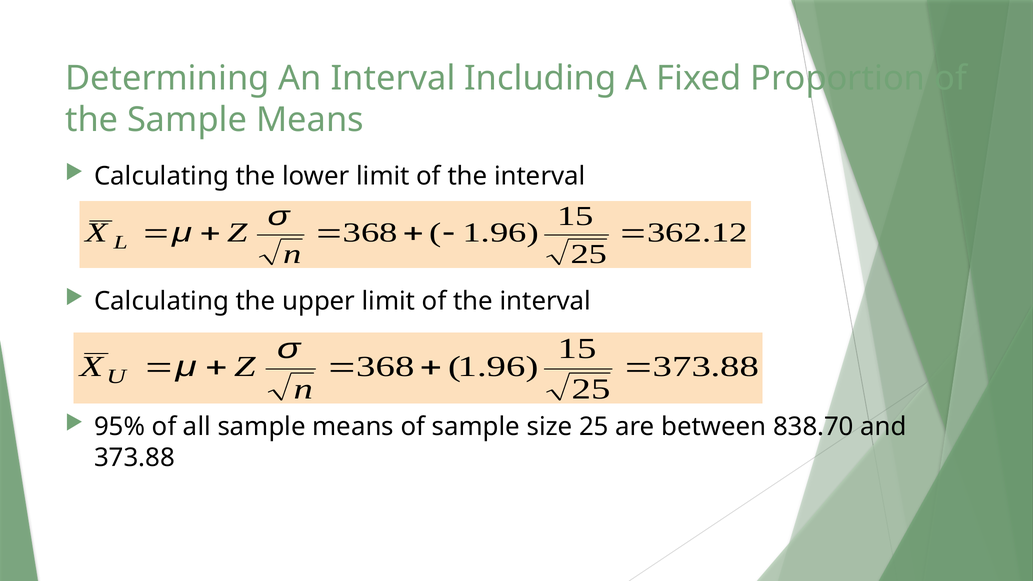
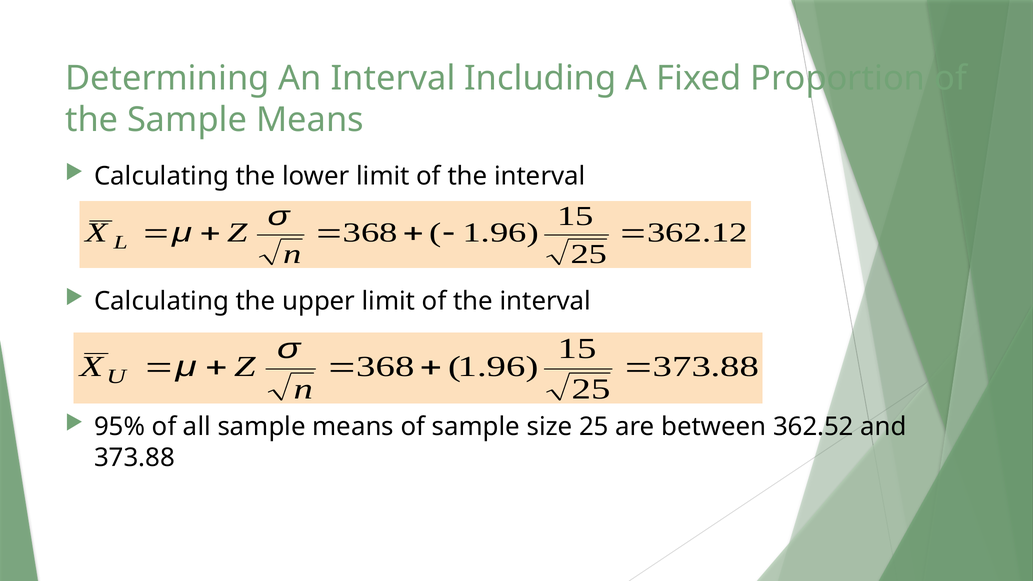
838.70: 838.70 -> 362.52
